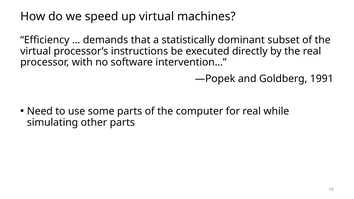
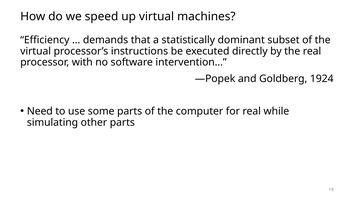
1991: 1991 -> 1924
